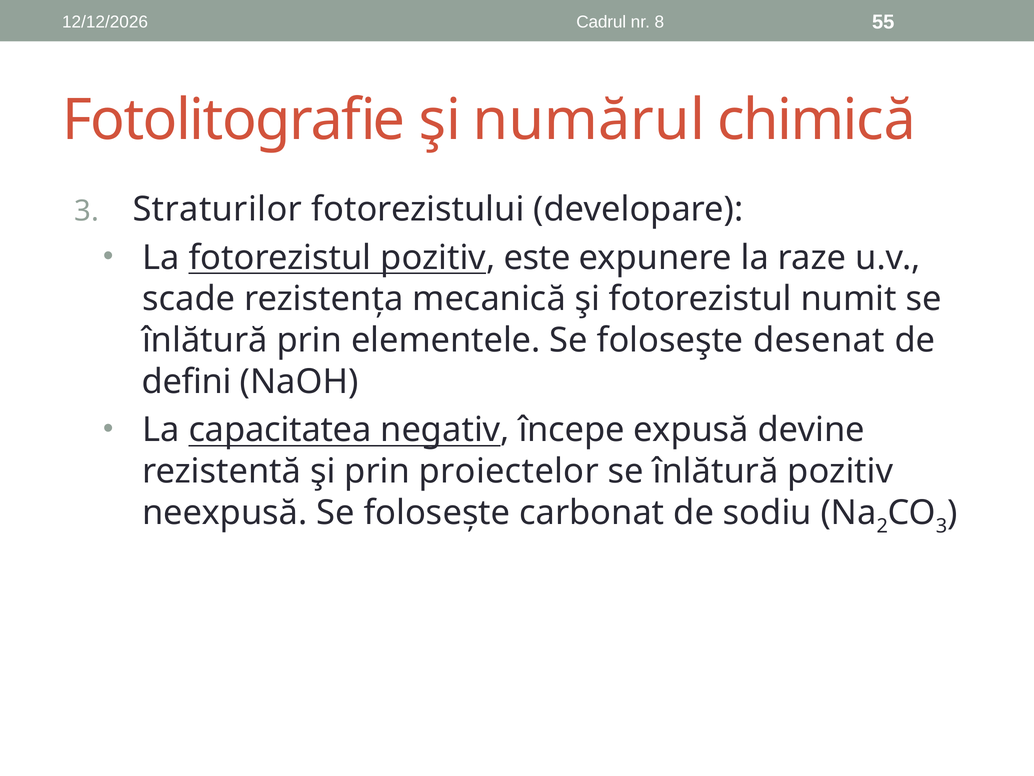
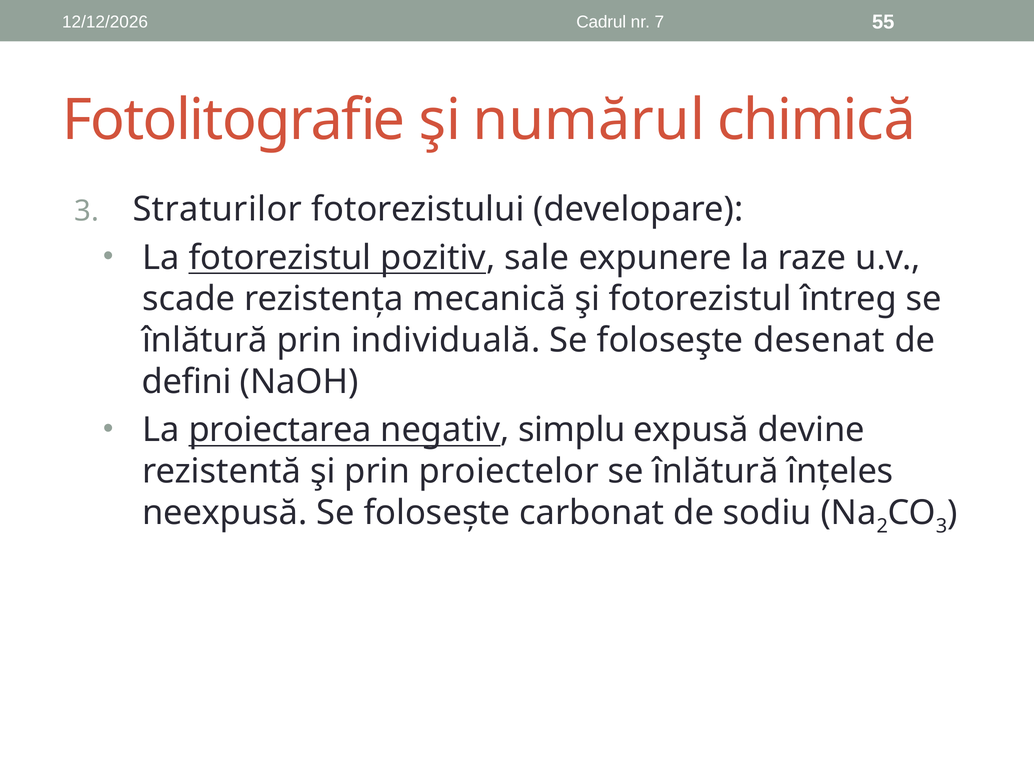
8: 8 -> 7
este: este -> sale
numit: numit -> întreg
elementele: elementele -> individuală
capacitatea: capacitatea -> proiectarea
începe: începe -> simplu
înlătură pozitiv: pozitiv -> înțeles
